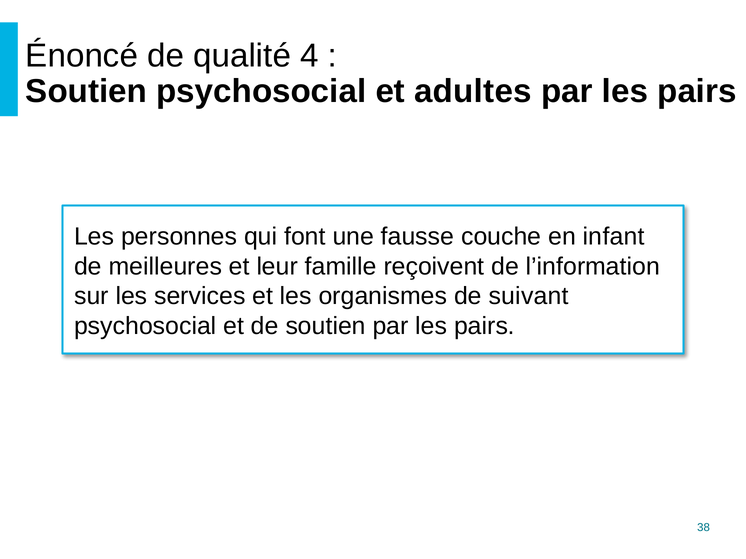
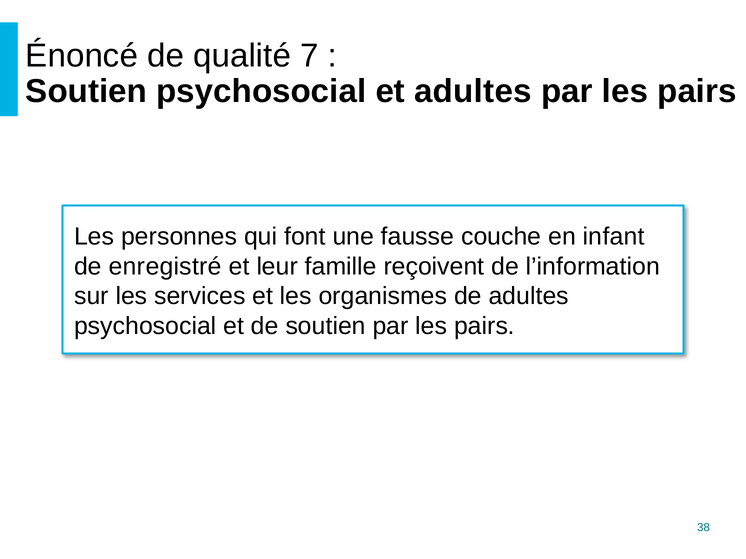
4: 4 -> 7
meilleures: meilleures -> enregistré
de suivant: suivant -> adultes
